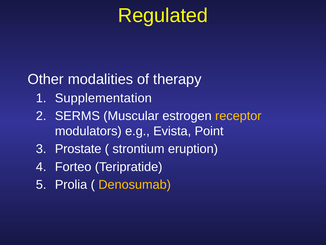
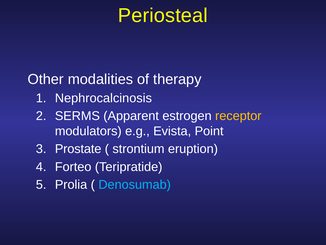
Regulated: Regulated -> Periosteal
Supplementation: Supplementation -> Nephrocalcinosis
Muscular: Muscular -> Apparent
Denosumab colour: yellow -> light blue
